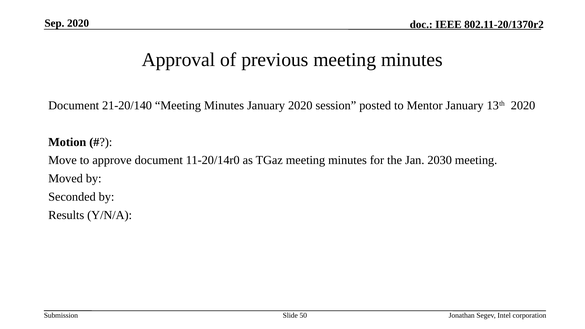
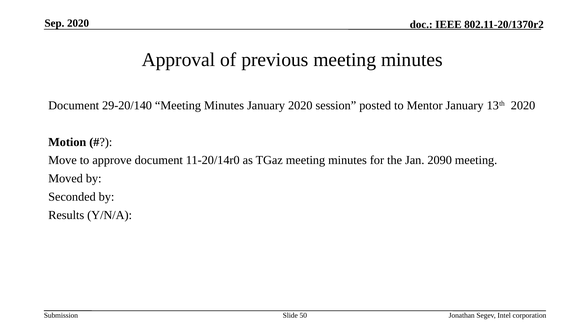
21-20/140: 21-20/140 -> 29-20/140
2030: 2030 -> 2090
